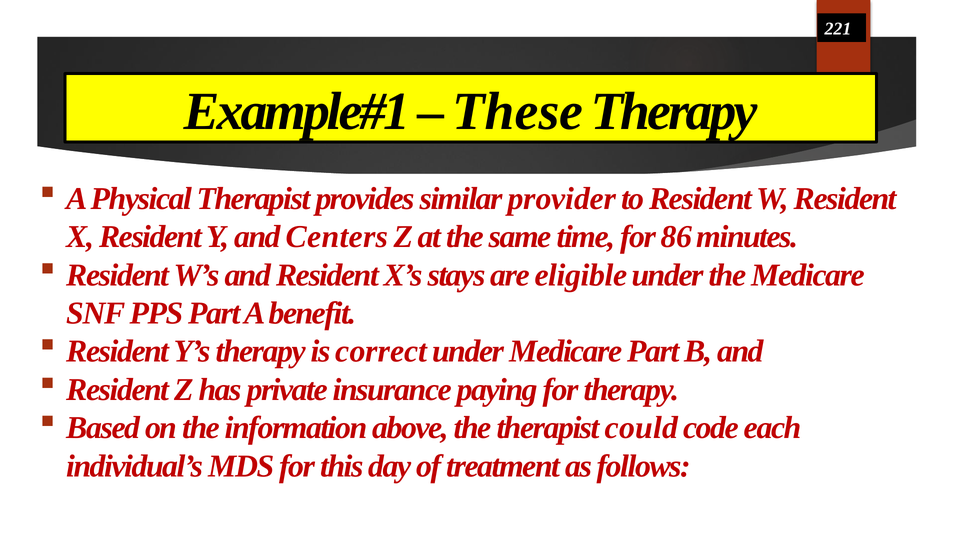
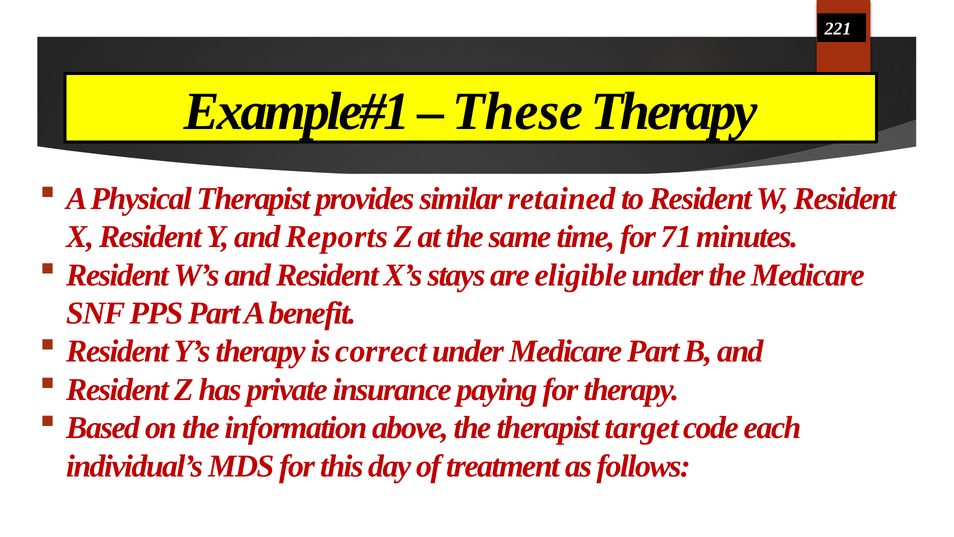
provider: provider -> retained
Centers: Centers -> Reports
86: 86 -> 71
could: could -> target
